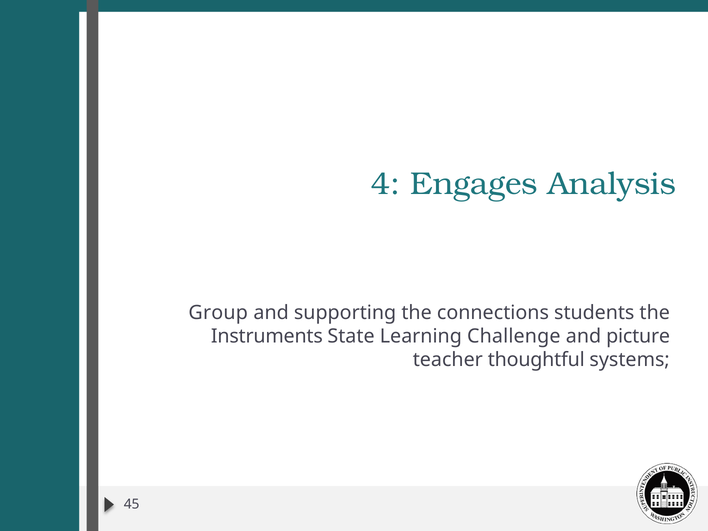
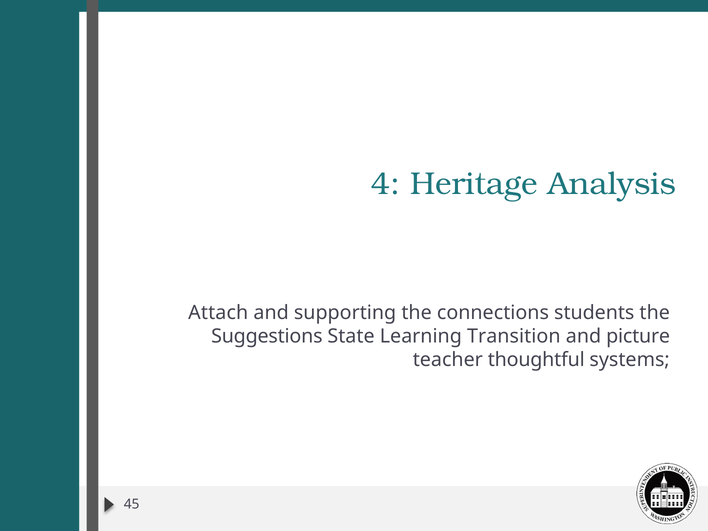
Engages: Engages -> Heritage
Group: Group -> Attach
Instruments: Instruments -> Suggestions
Challenge: Challenge -> Transition
